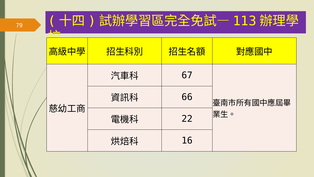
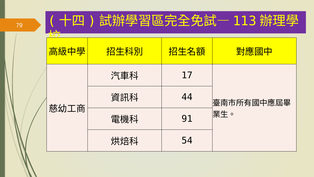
67: 67 -> 17
66: 66 -> 44
22: 22 -> 91
16: 16 -> 54
